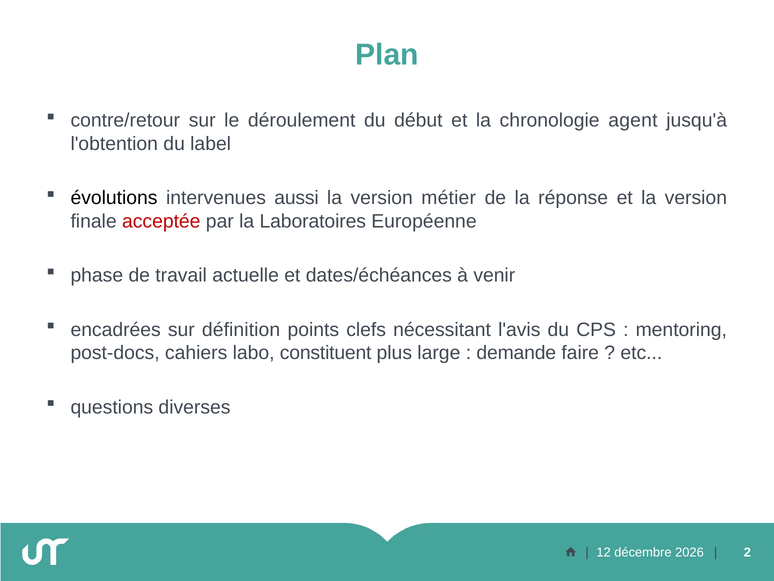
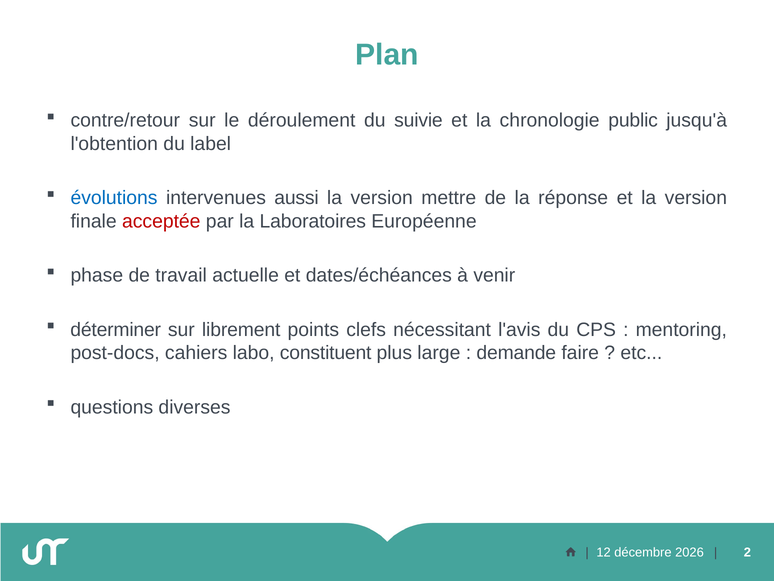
début: début -> suivie
agent: agent -> public
évolutions colour: black -> blue
métier: métier -> mettre
encadrées: encadrées -> déterminer
définition: définition -> librement
